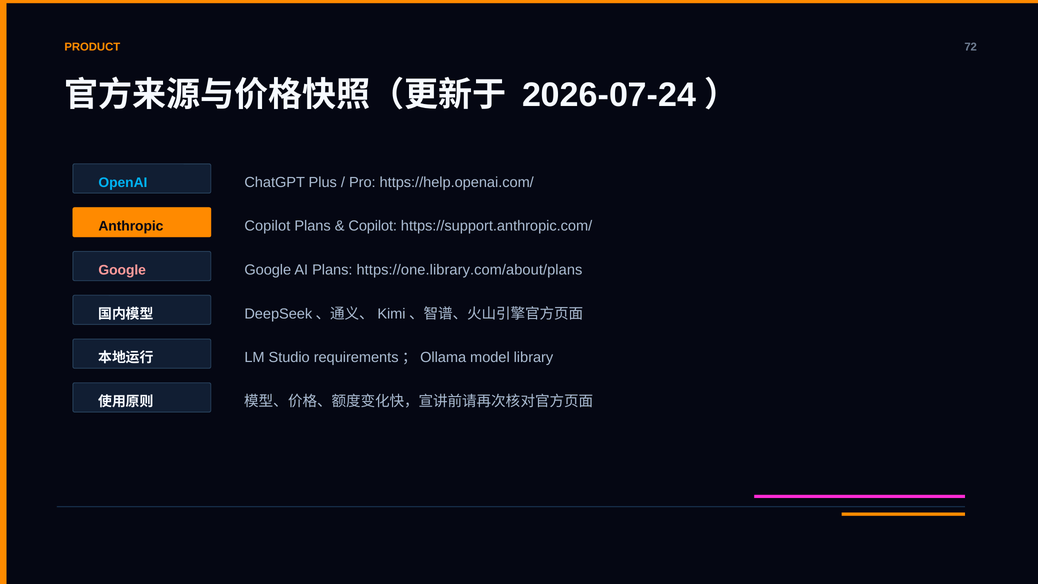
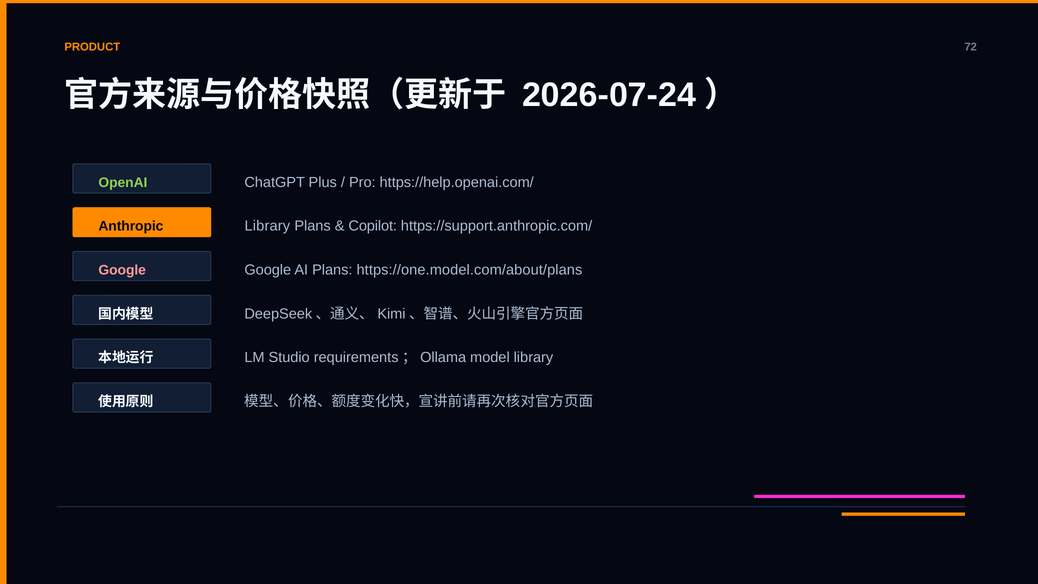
OpenAI colour: light blue -> light green
Anthropic Copilot: Copilot -> Library
https://one.library.com/about/plans: https://one.library.com/about/plans -> https://one.model.com/about/plans
